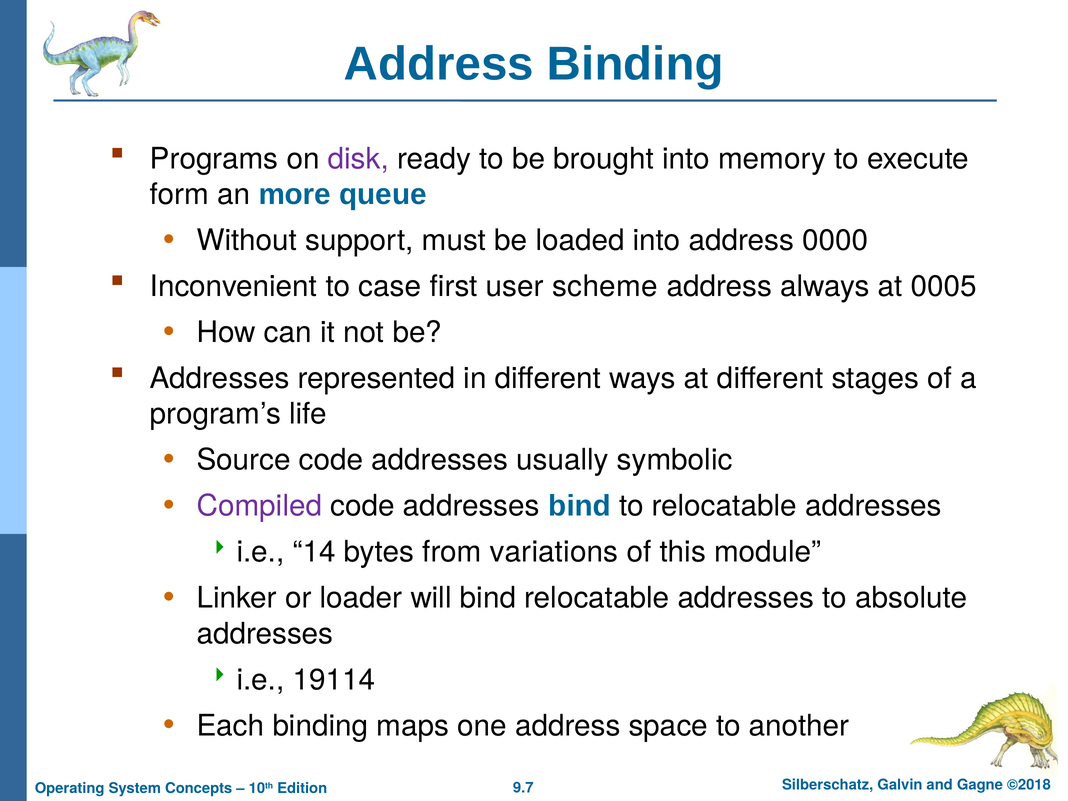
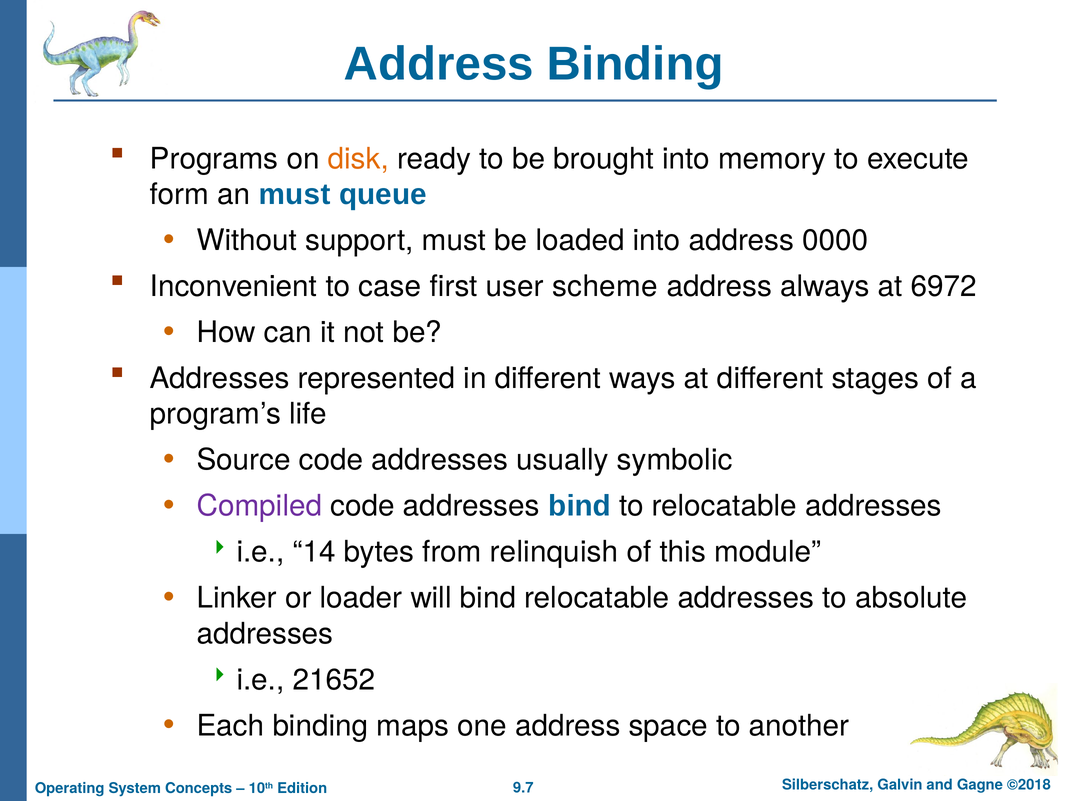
disk colour: purple -> orange
an more: more -> must
0005: 0005 -> 6972
variations: variations -> relinquish
19114: 19114 -> 21652
